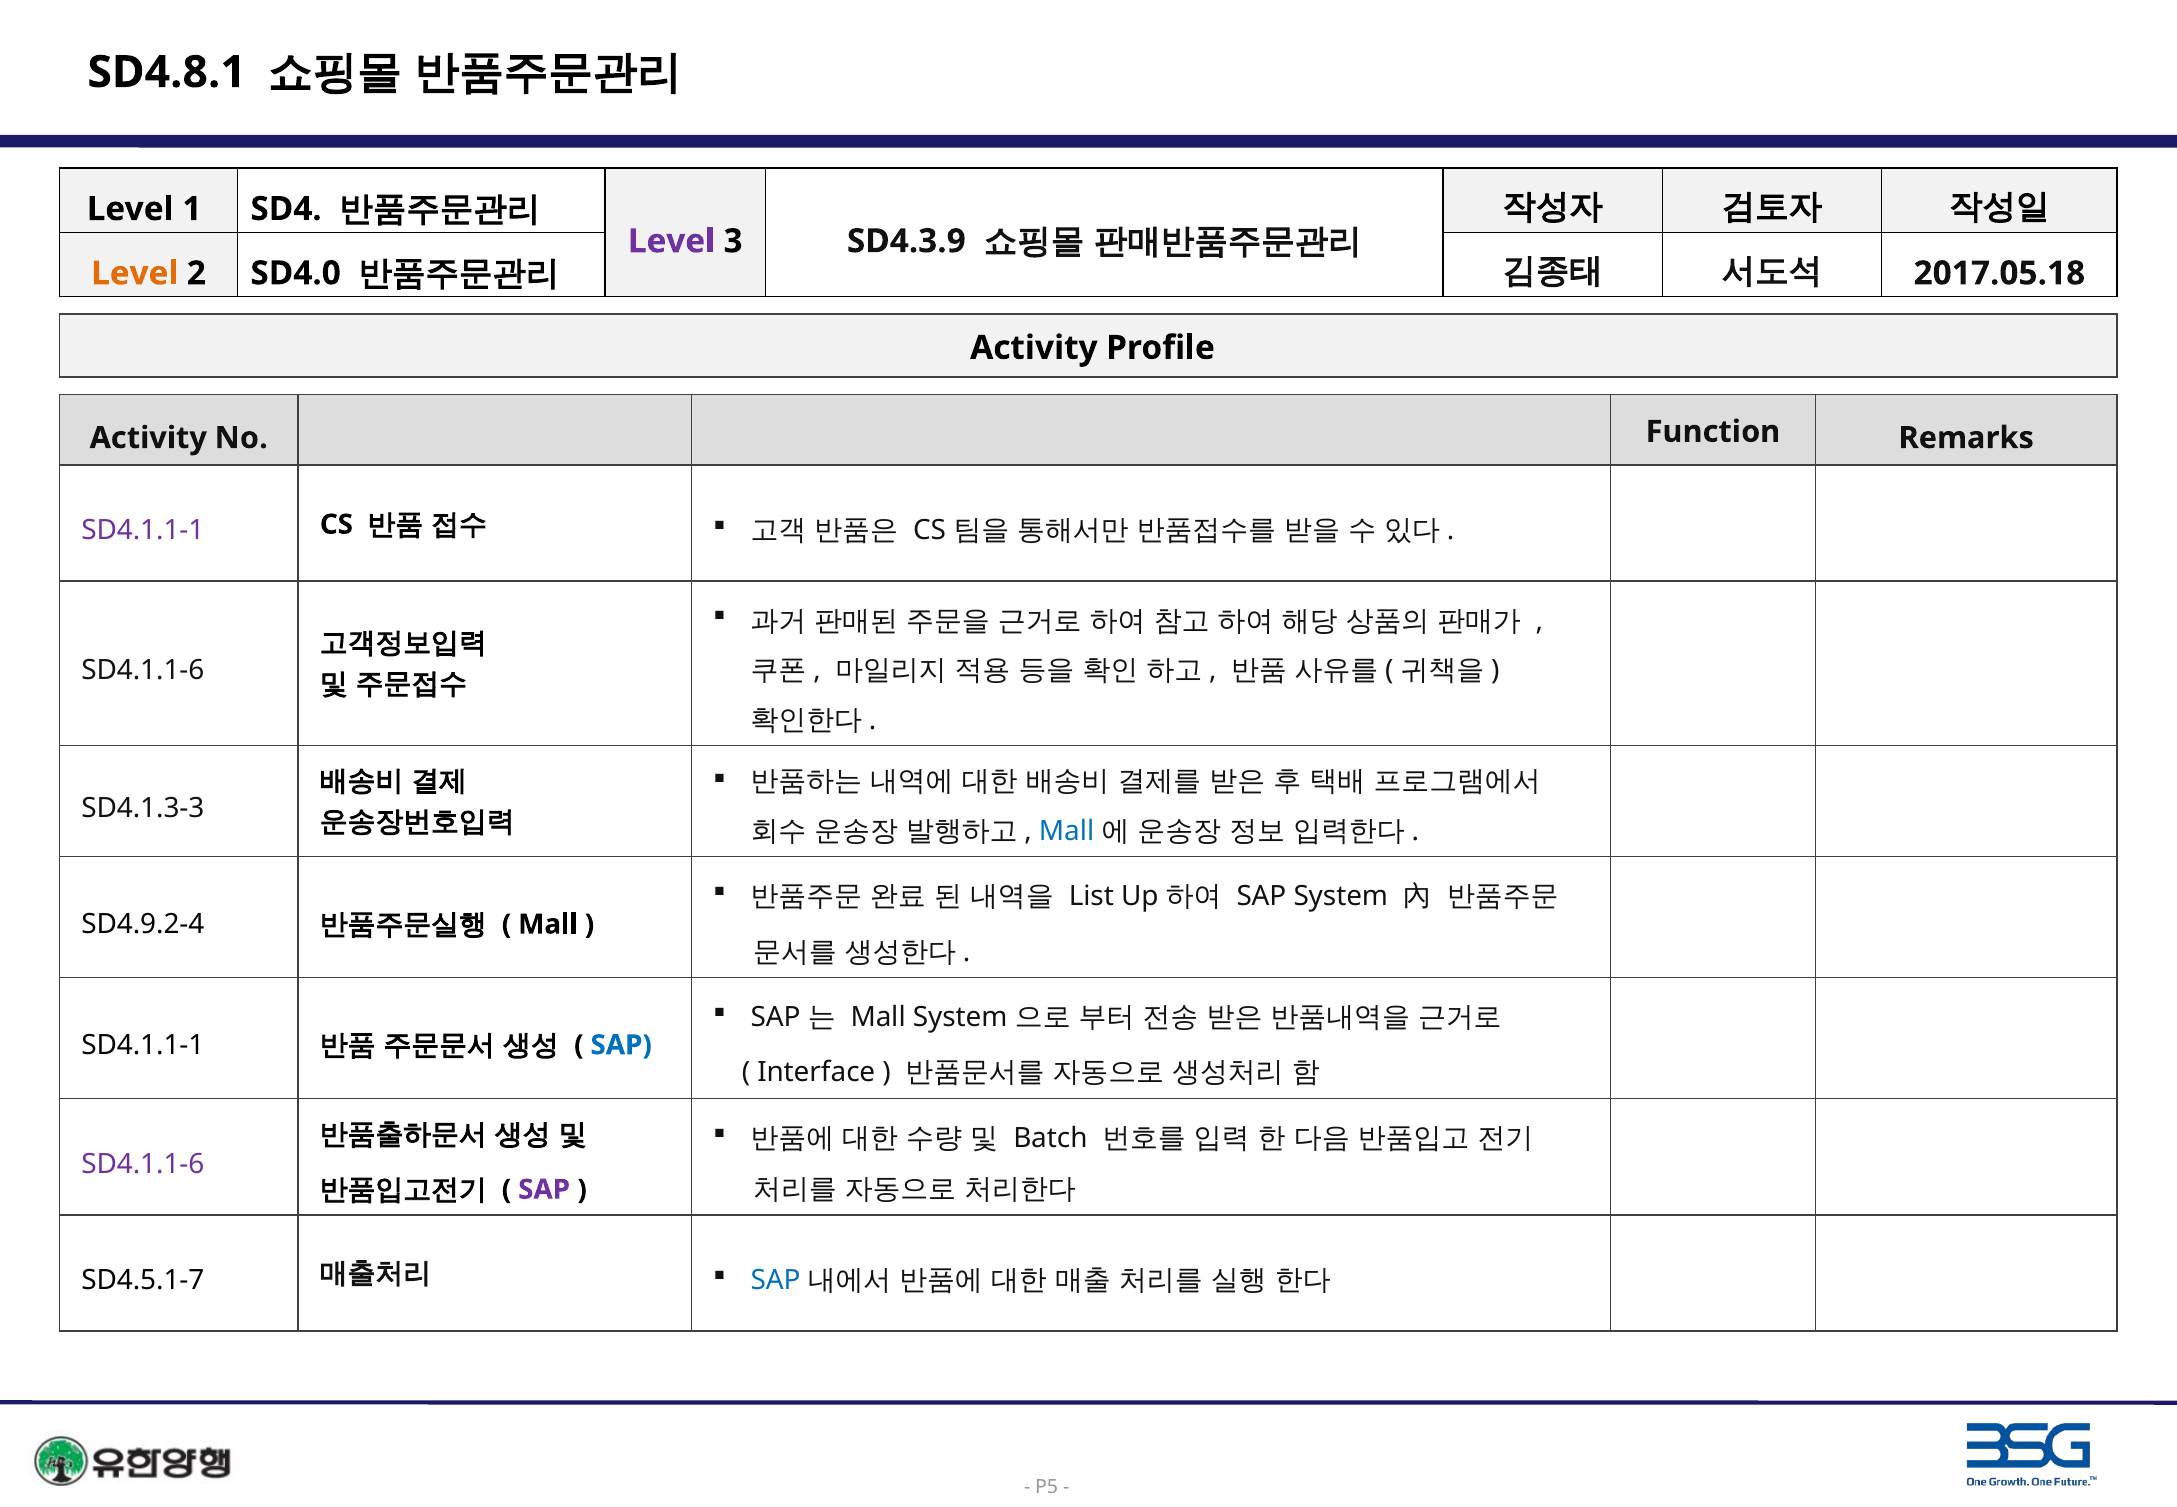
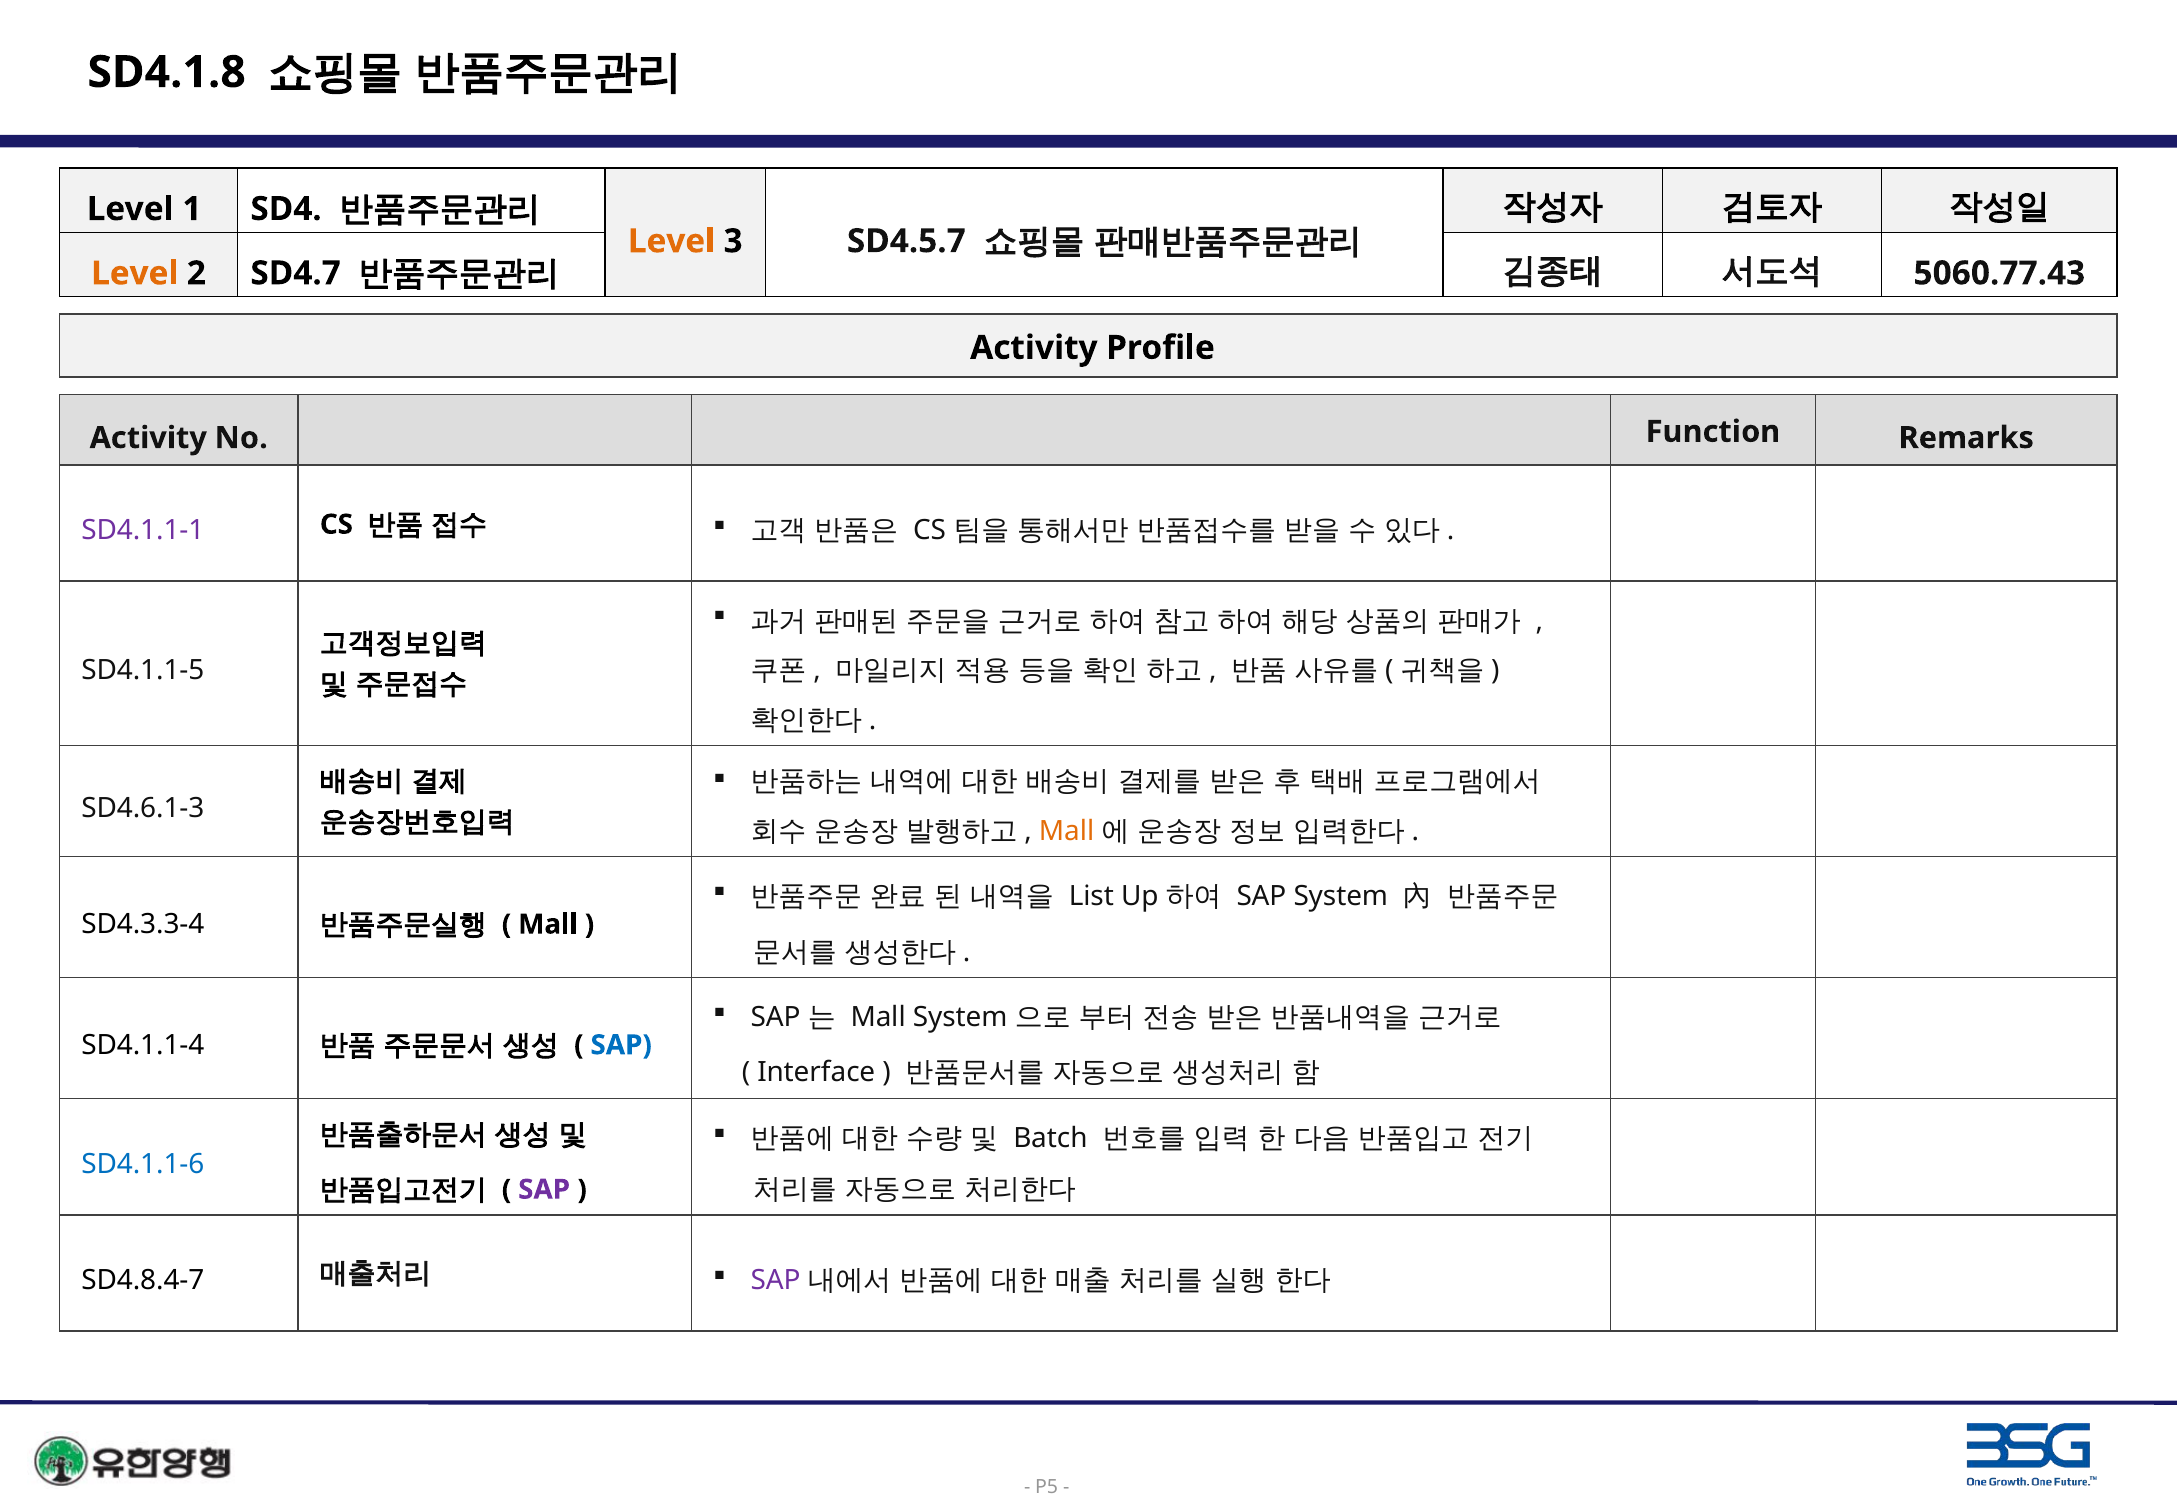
SD4.8.1: SD4.8.1 -> SD4.1.8
Level at (671, 241) colour: purple -> orange
SD4.3.9: SD4.3.9 -> SD4.5.7
SD4.0: SD4.0 -> SD4.7
2017.05.18: 2017.05.18 -> 5060.77.43
SD4.1.1-6 at (143, 671): SD4.1.1-6 -> SD4.1.1-5
SD4.1.3-3: SD4.1.3-3 -> SD4.6.1-3
Mall at (1067, 831) colour: blue -> orange
SD4.9.2-4: SD4.9.2-4 -> SD4.3.3-4
SD4.1.1-1 at (143, 1045): SD4.1.1-1 -> SD4.1.1-4
SD4.1.1-6 at (143, 1164) colour: purple -> blue
SD4.5.1-7: SD4.5.1-7 -> SD4.8.4-7
SAP at (776, 1281) colour: blue -> purple
